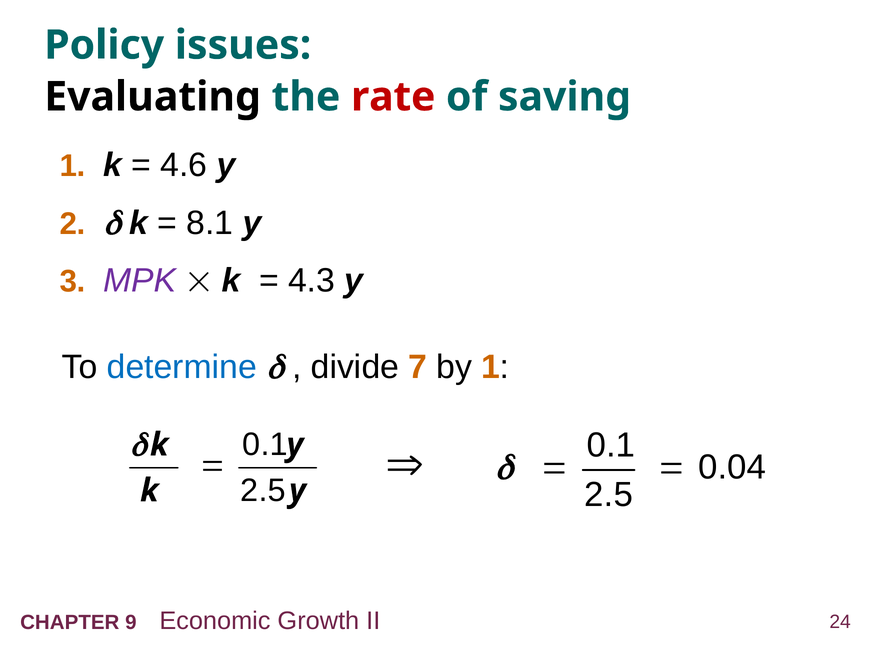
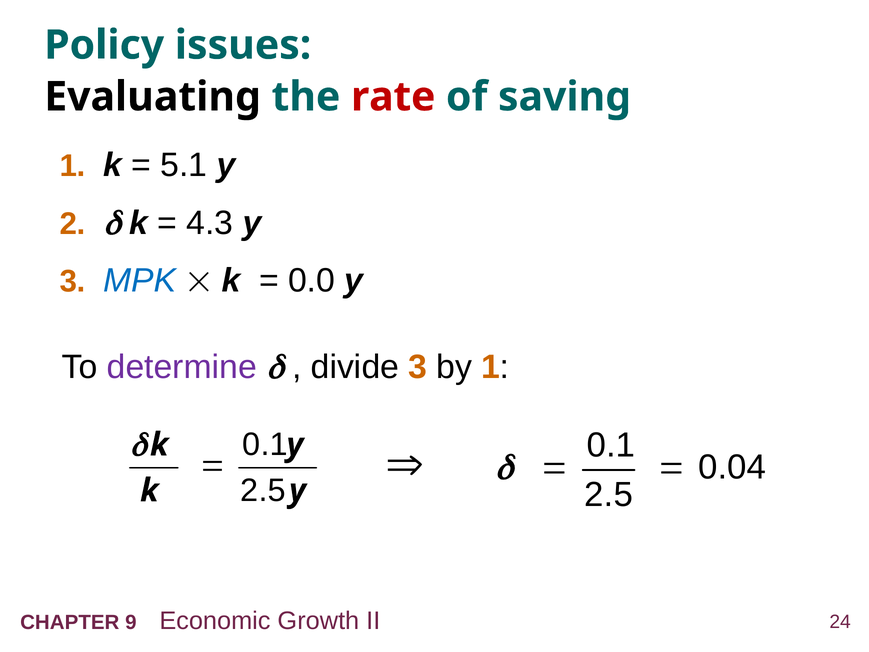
4.6: 4.6 -> 5.1
8.1: 8.1 -> 4.3
MPK colour: purple -> blue
4.3: 4.3 -> 0.0
determine colour: blue -> purple
divide 7: 7 -> 3
